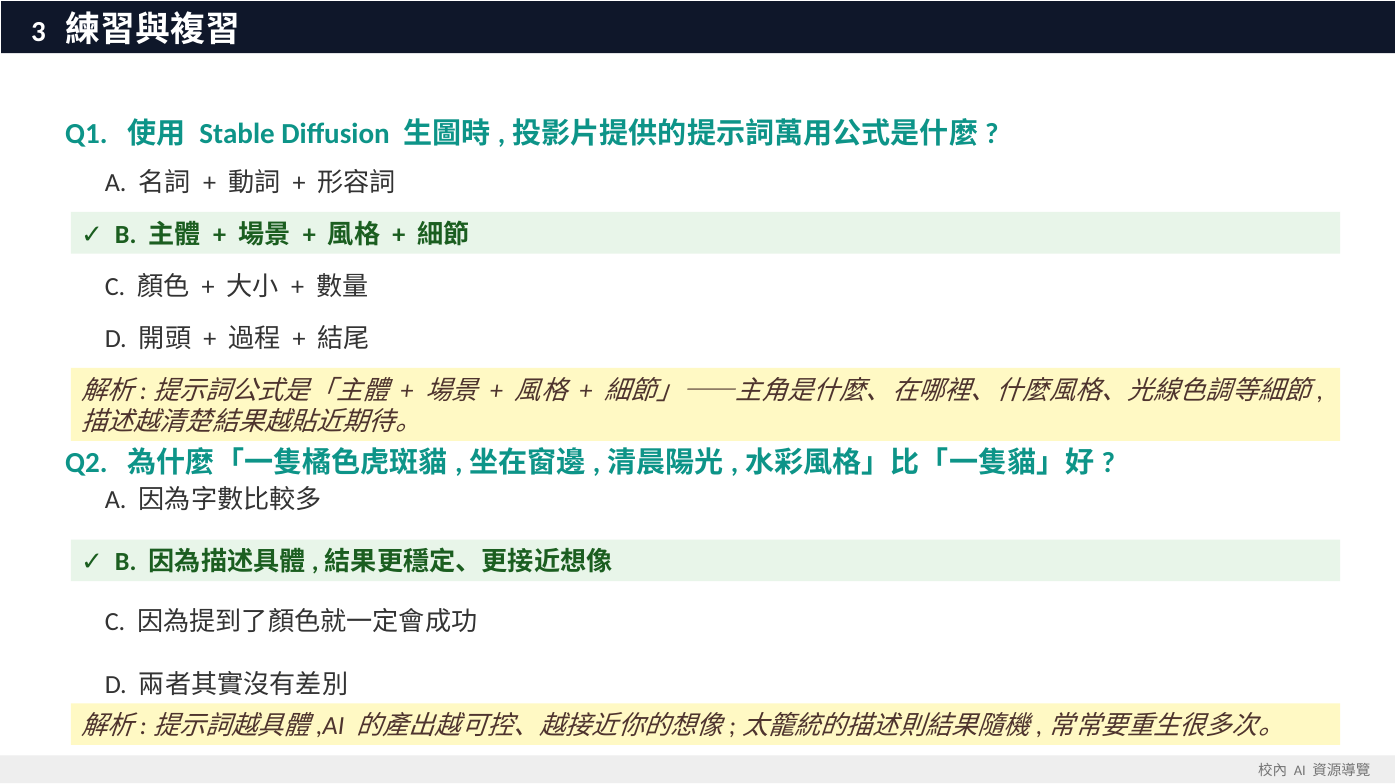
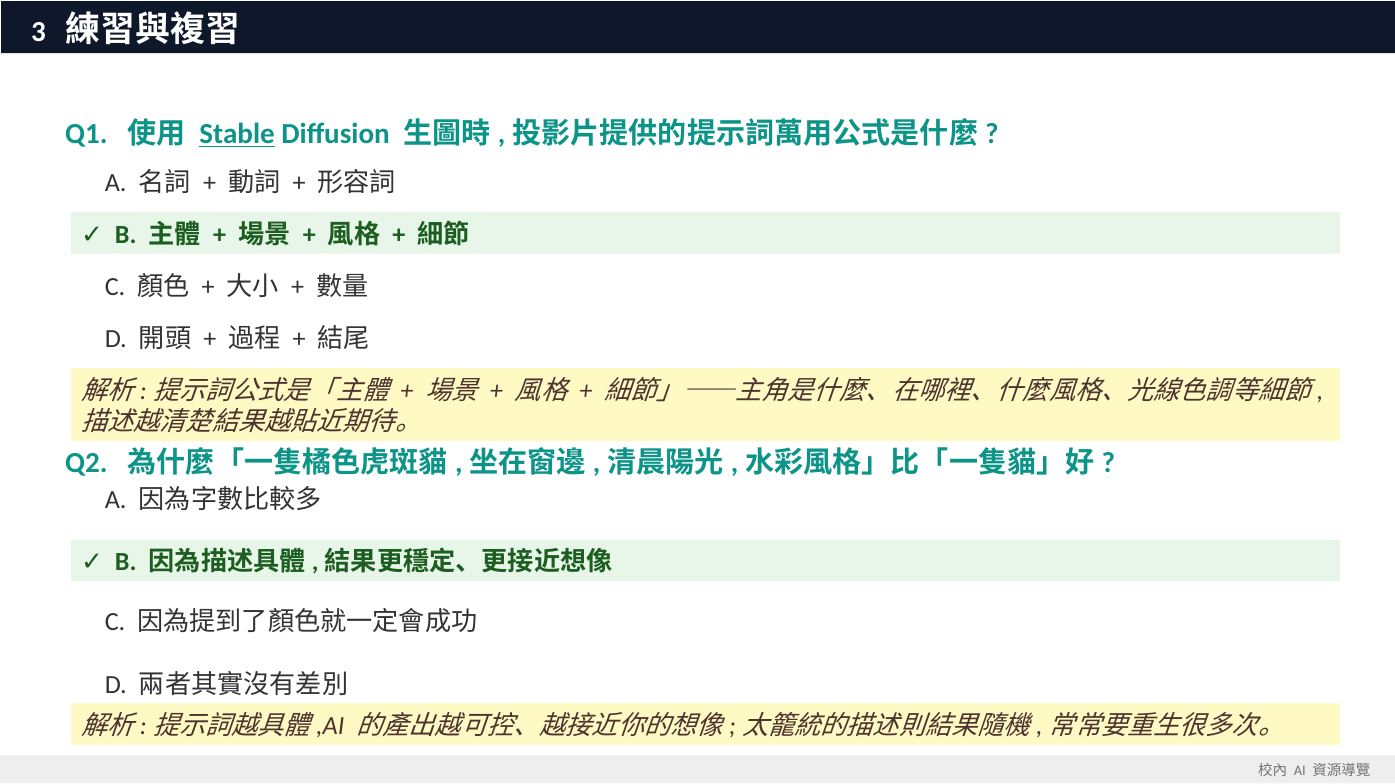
Stable underline: none -> present
